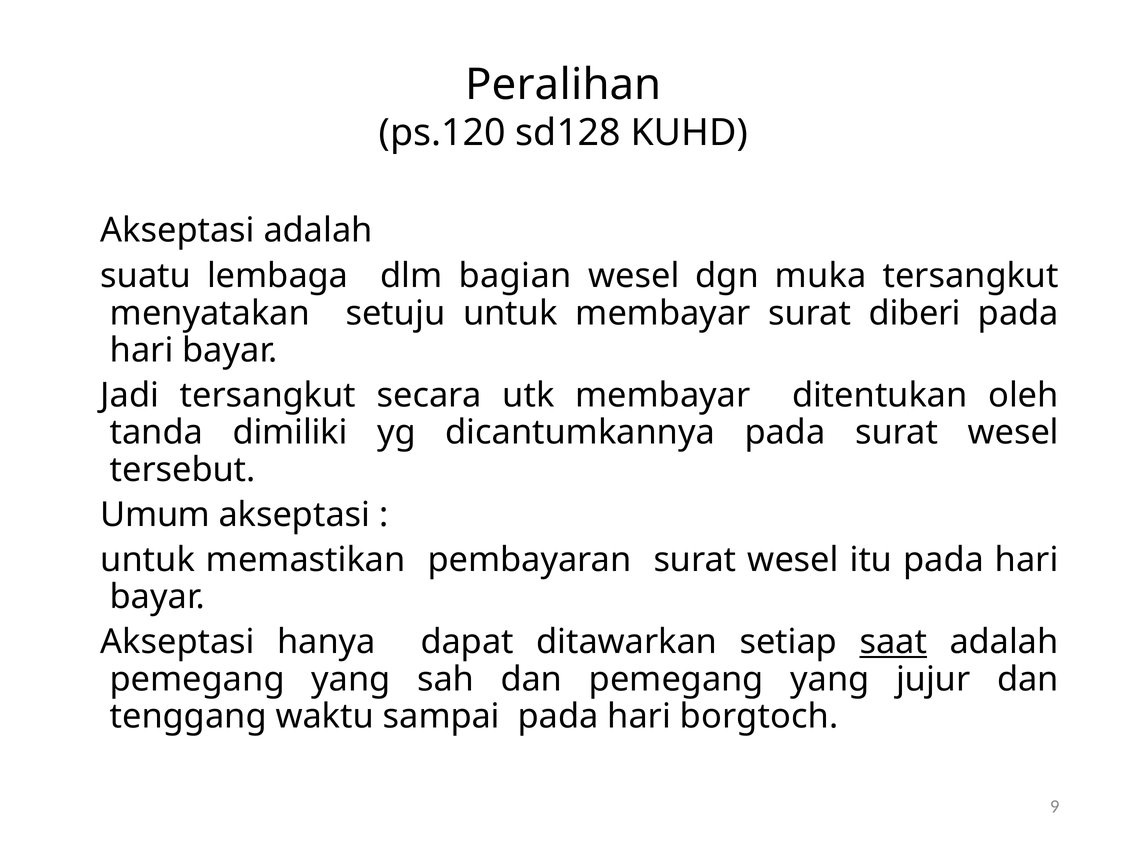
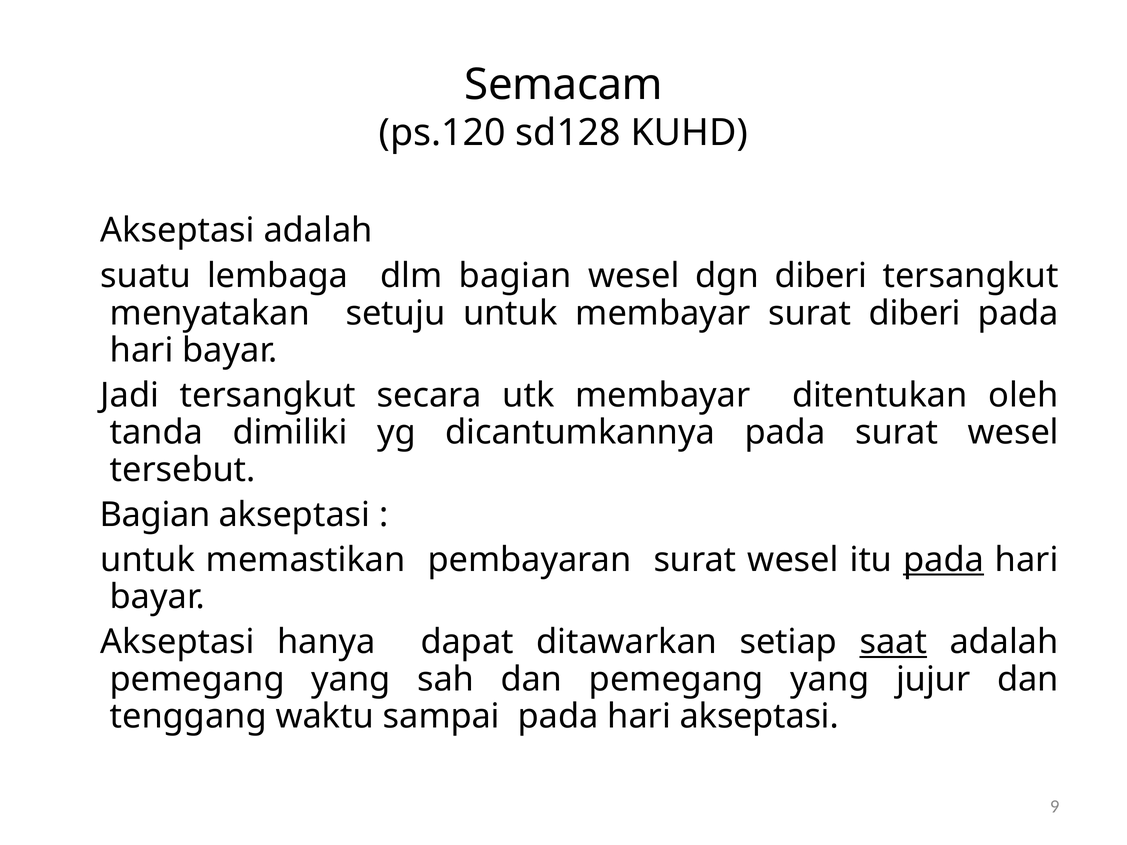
Peralihan: Peralihan -> Semacam
dgn muka: muka -> diberi
Umum at (155, 515): Umum -> Bagian
pada at (944, 560) underline: none -> present
hari borgtoch: borgtoch -> akseptasi
